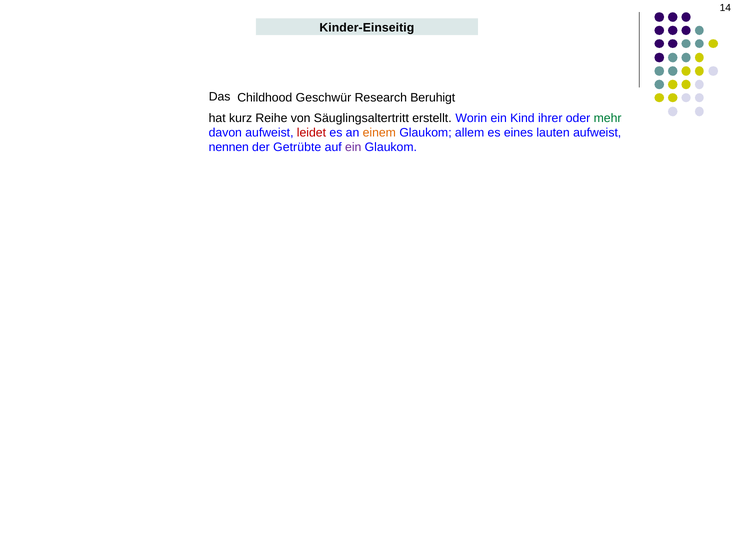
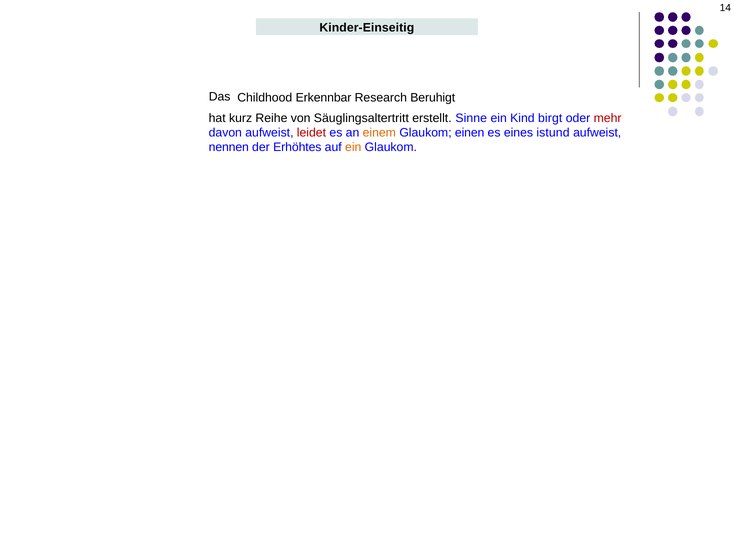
Geschwür: Geschwür -> Erkennbar
Worin: Worin -> Sinne
ihrer: ihrer -> birgt
mehr colour: green -> red
allem: allem -> einen
lauten: lauten -> istund
Getrübte: Getrübte -> Erhöhtes
ein at (353, 147) colour: purple -> orange
